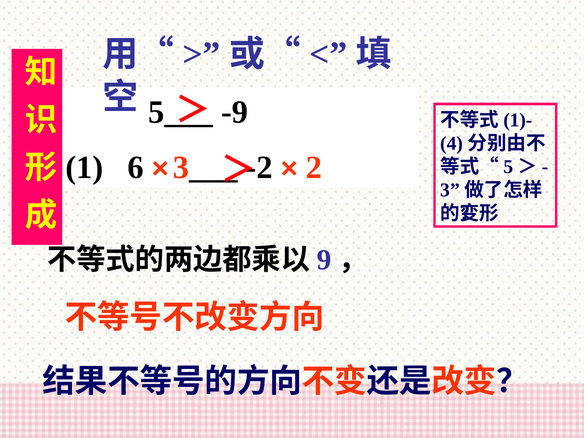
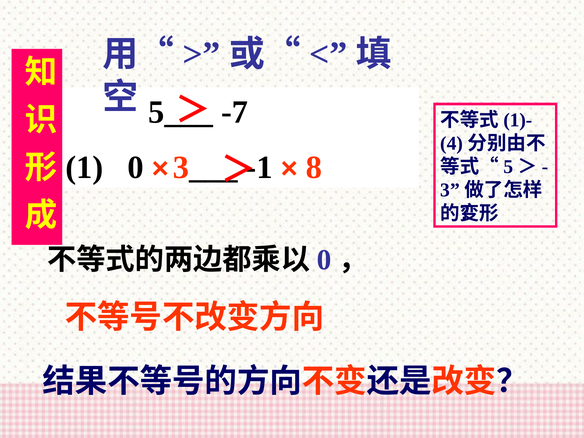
-9: -9 -> -7
1 6: 6 -> 0
-2: -2 -> -1
2: 2 -> 8
9 at (324, 260): 9 -> 0
